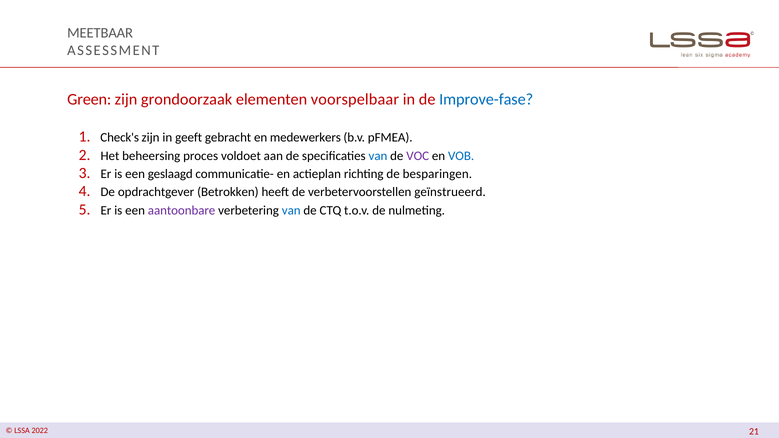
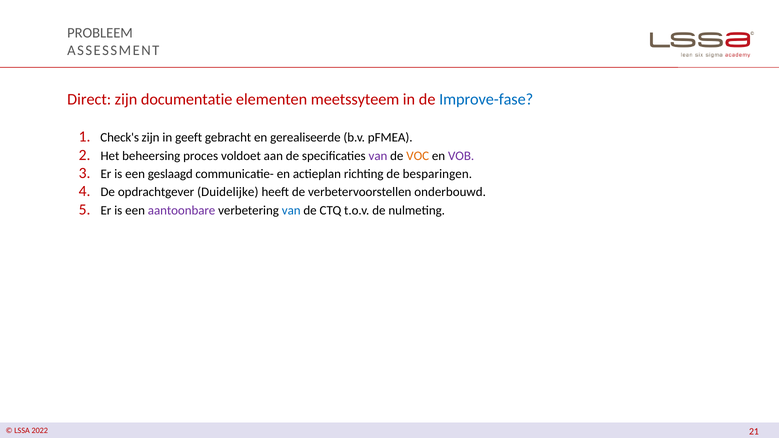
MEETBAAR: MEETBAAR -> PROBLEEM
Green: Green -> Direct
grondoorzaak: grondoorzaak -> documentatie
voorspelbaar: voorspelbaar -> meetssyteem
medewerkers: medewerkers -> gerealiseerde
van at (378, 156) colour: blue -> purple
VOC colour: purple -> orange
VOB colour: blue -> purple
Betrokken: Betrokken -> Duidelijke
geïnstrueerd: geïnstrueerd -> onderbouwd
